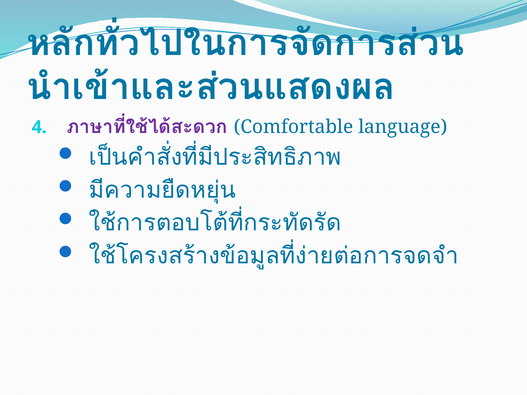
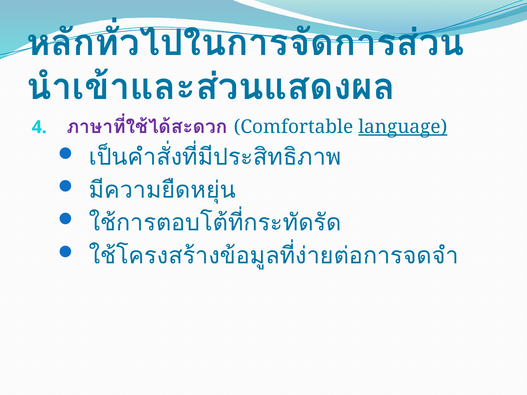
language underline: none -> present
